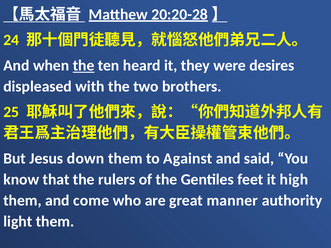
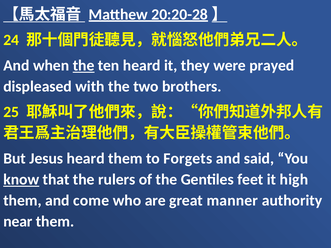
desires: desires -> prayed
Jesus down: down -> heard
Against: Against -> Forgets
know underline: none -> present
light: light -> near
